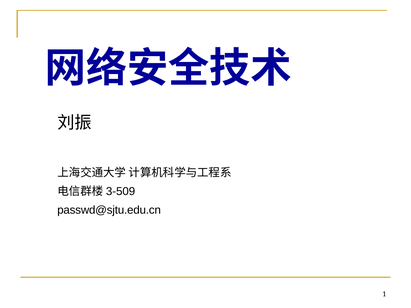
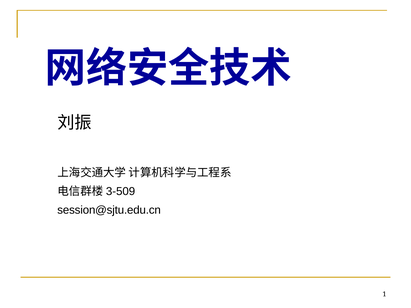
passwd@sjtu.edu.cn: passwd@sjtu.edu.cn -> session@sjtu.edu.cn
